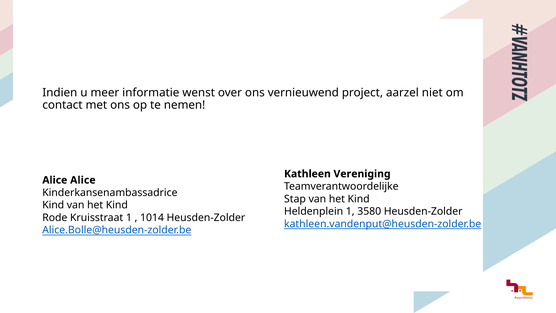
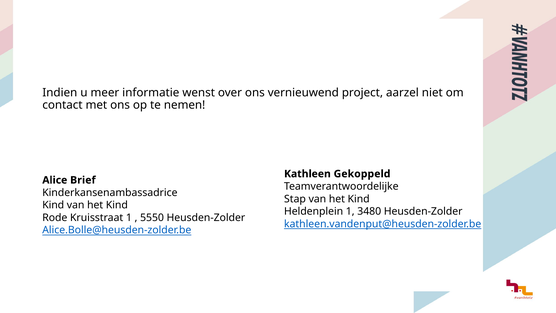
Vereniging: Vereniging -> Gekoppeld
Alice Alice: Alice -> Brief
3580: 3580 -> 3480
1014: 1014 -> 5550
